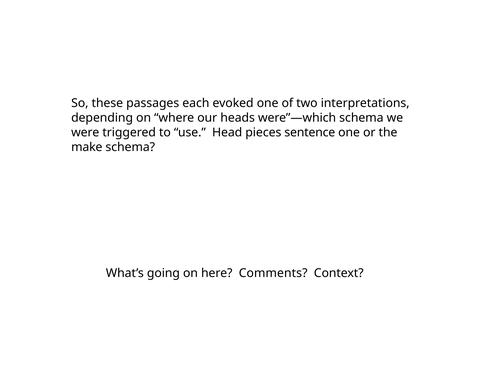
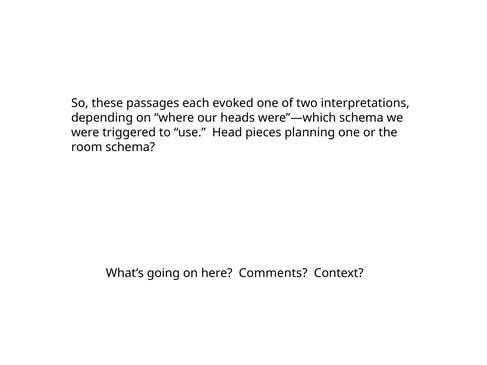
sentence: sentence -> planning
make: make -> room
